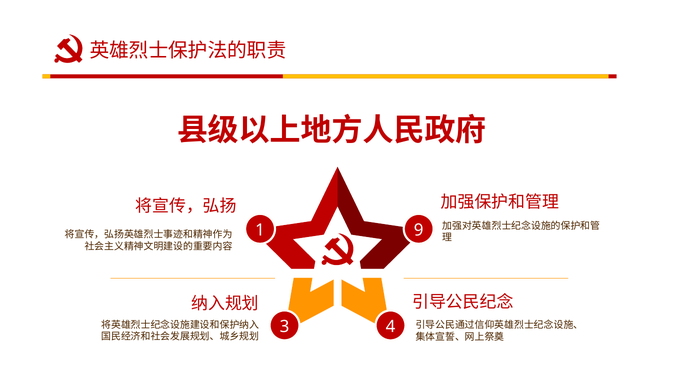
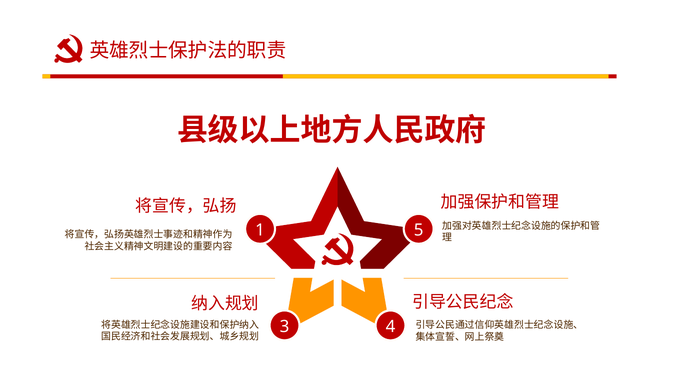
9: 9 -> 5
